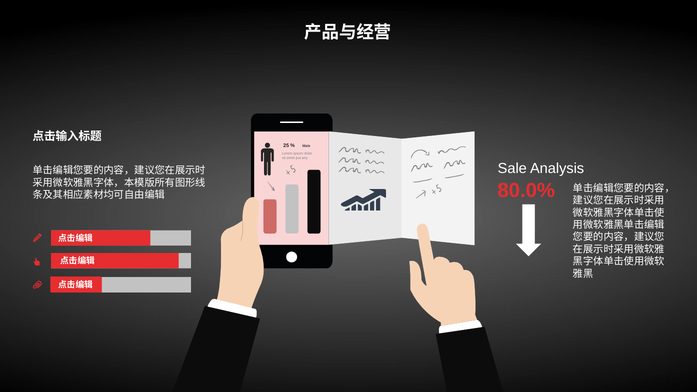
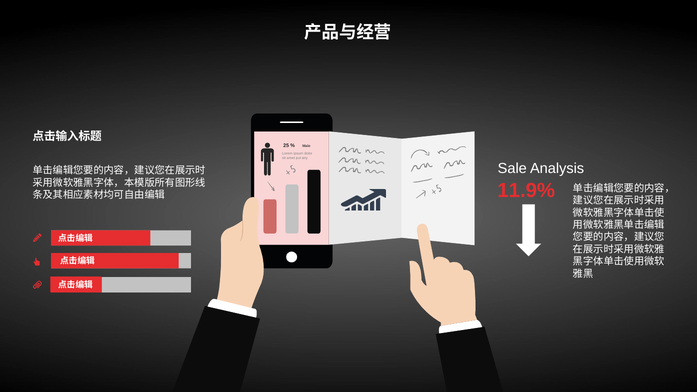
80.0%: 80.0% -> 11.9%
